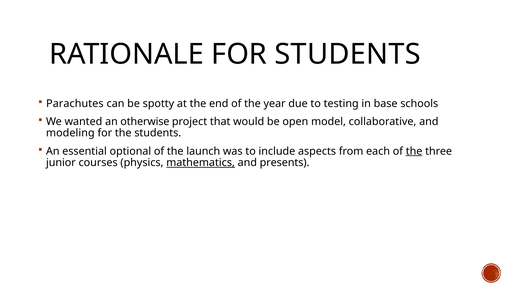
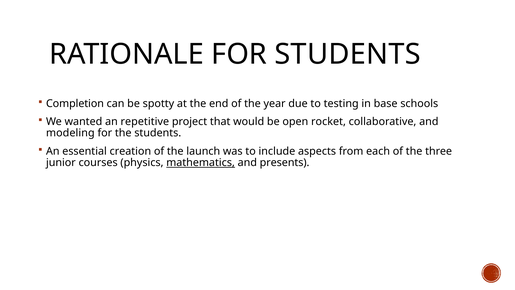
Parachutes: Parachutes -> Completion
otherwise: otherwise -> repetitive
model: model -> rocket
optional: optional -> creation
the at (414, 151) underline: present -> none
